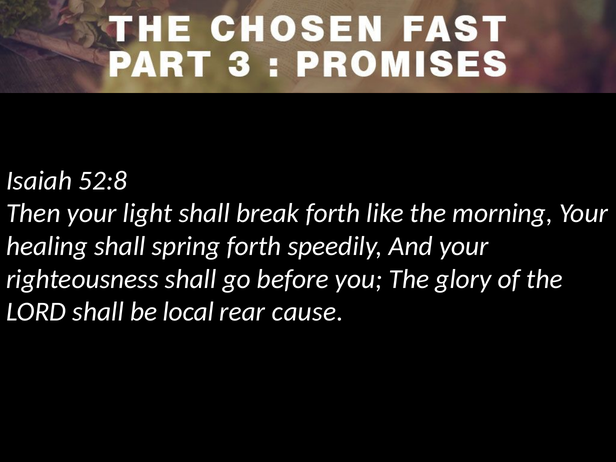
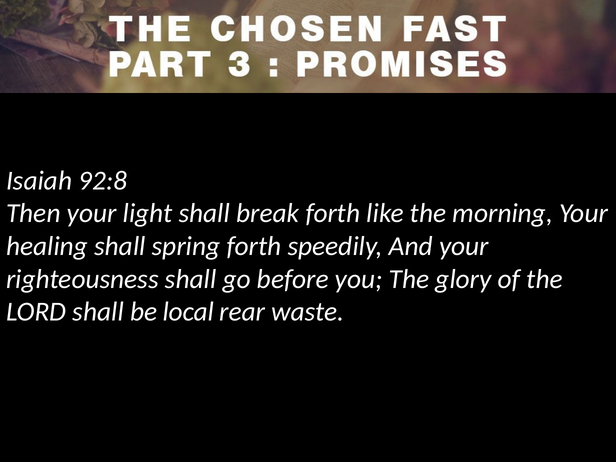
52:8: 52:8 -> 92:8
cause: cause -> waste
